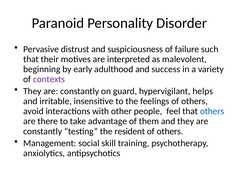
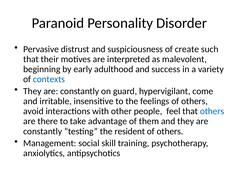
failure: failure -> create
contexts colour: purple -> blue
helps: helps -> come
